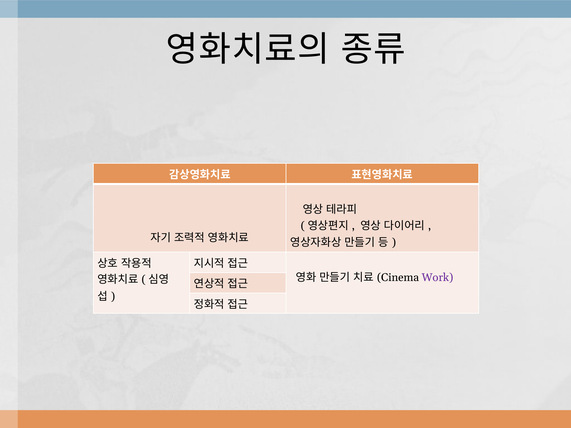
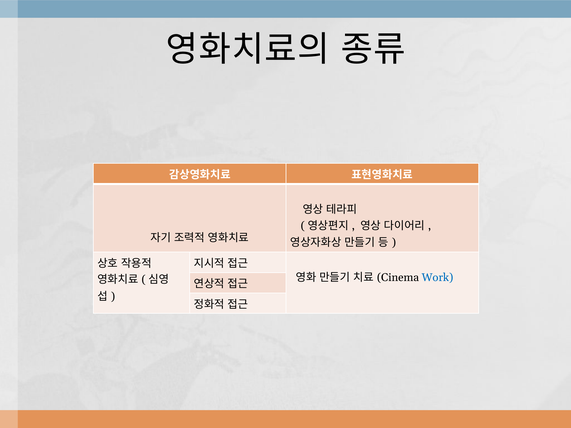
Work colour: purple -> blue
